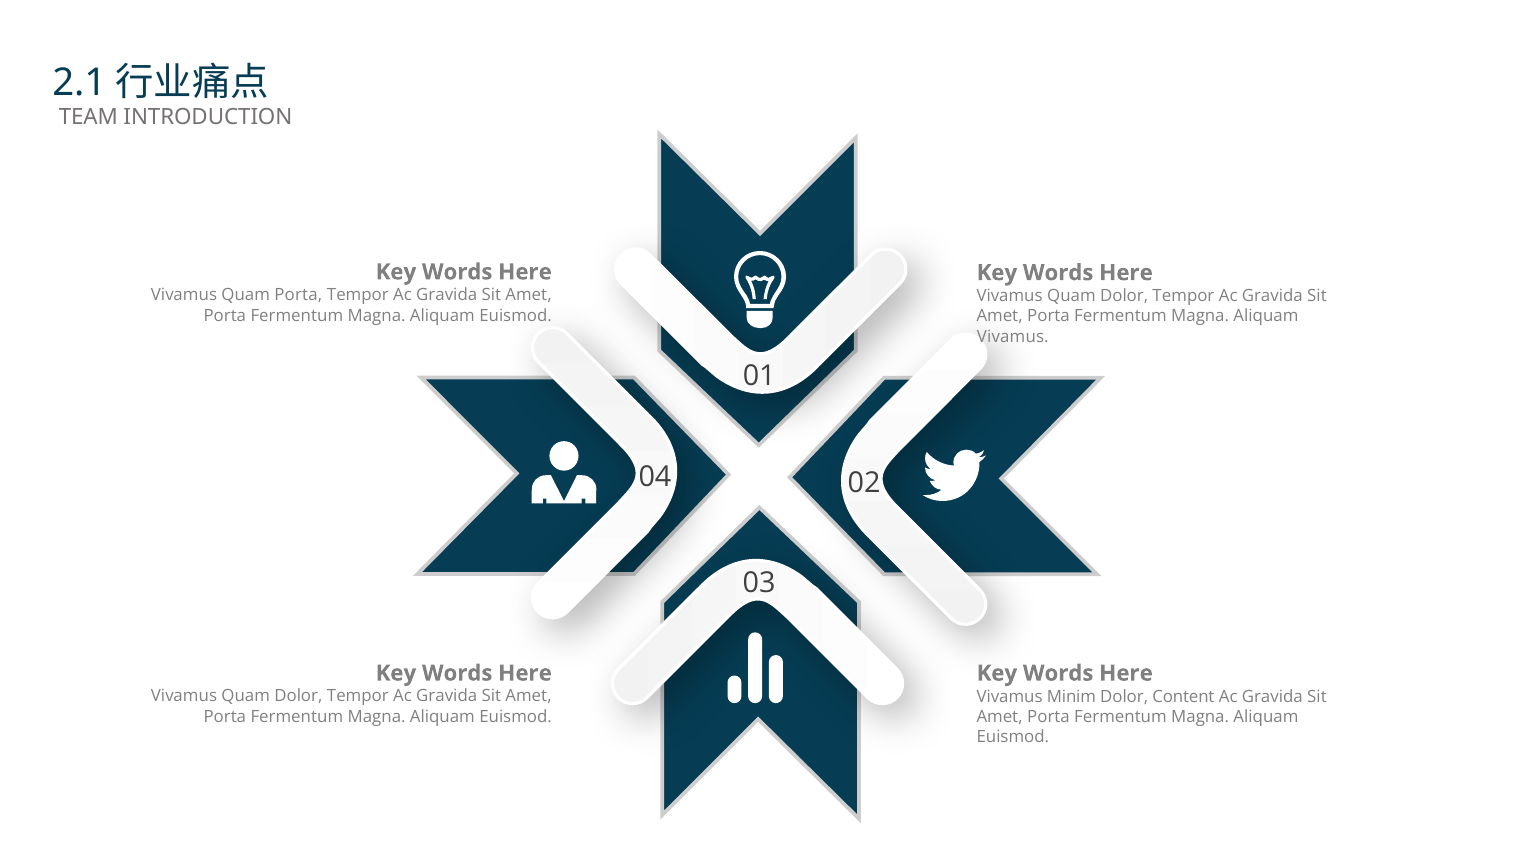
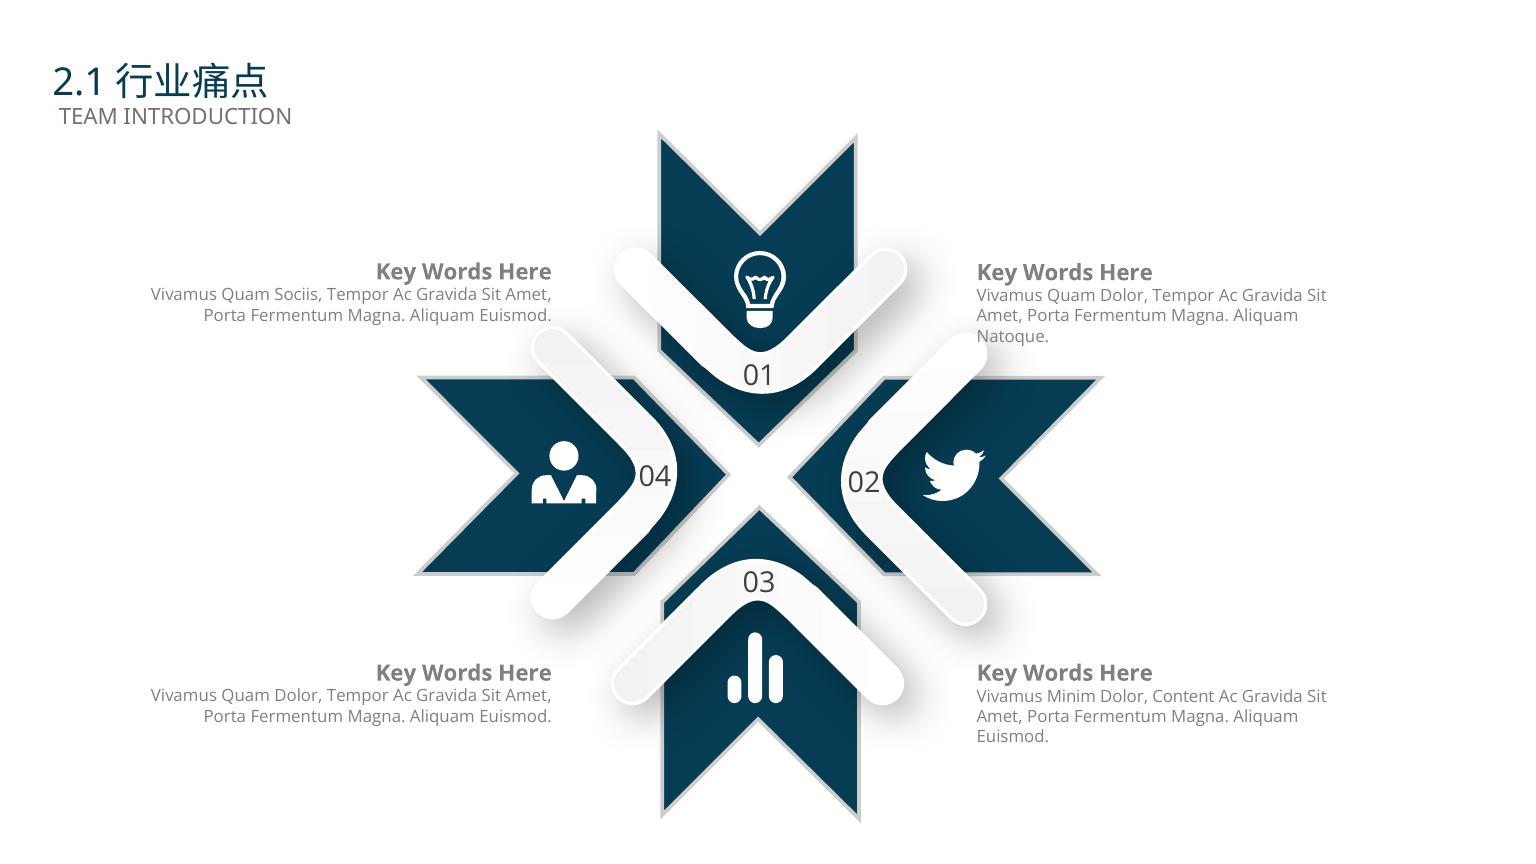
Quam Porta: Porta -> Sociis
Vivamus at (1013, 337): Vivamus -> Natoque
